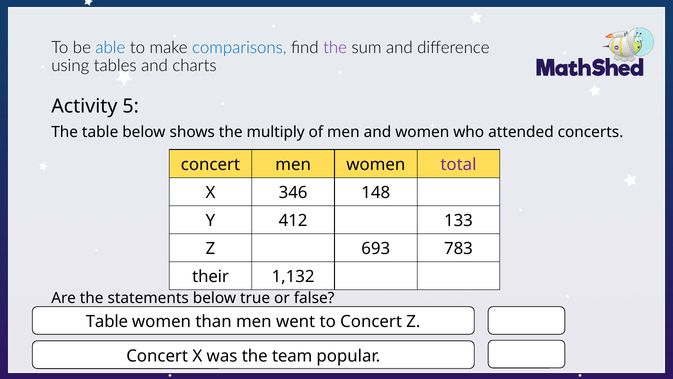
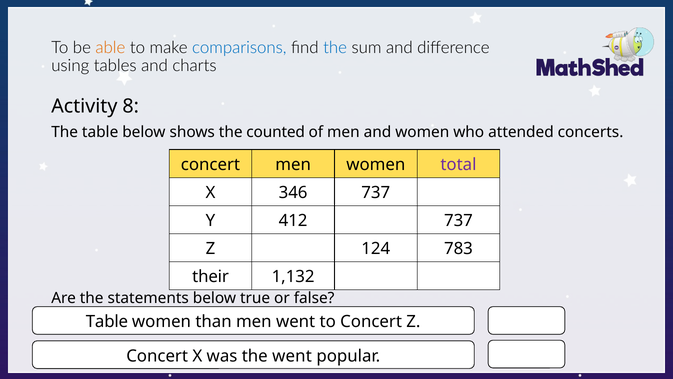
able colour: blue -> orange
the at (335, 48) colour: purple -> blue
5: 5 -> 8
multiply: multiply -> counted
346 148: 148 -> 737
412 133: 133 -> 737
693: 693 -> 124
the team: team -> went
